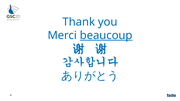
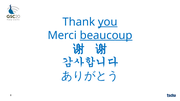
you underline: none -> present
